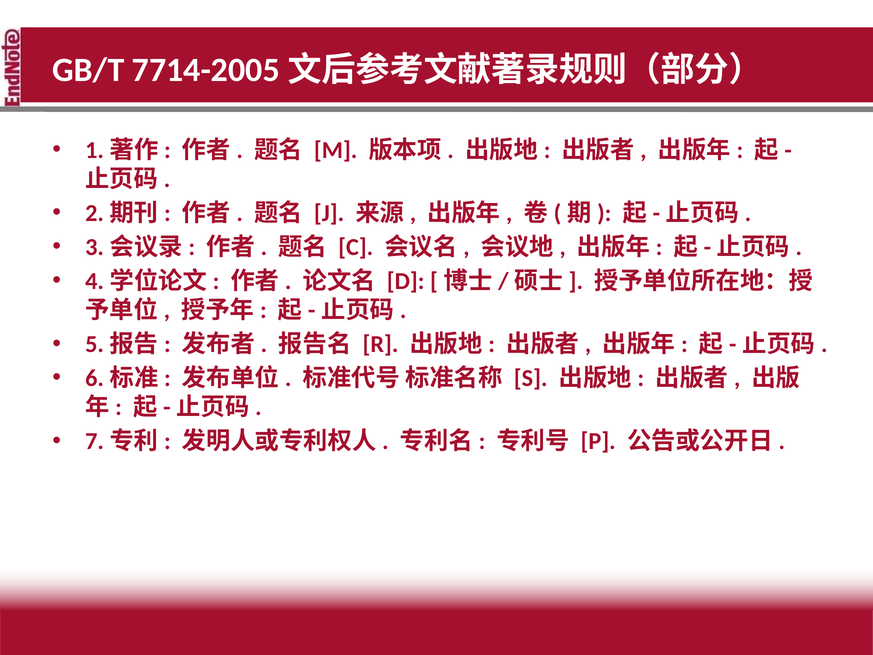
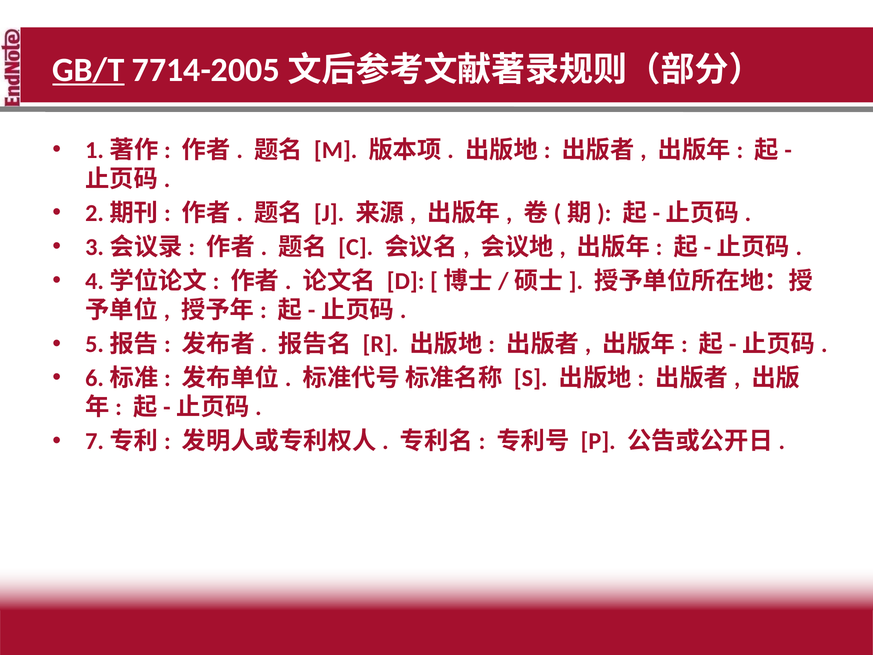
GB/T underline: none -> present
